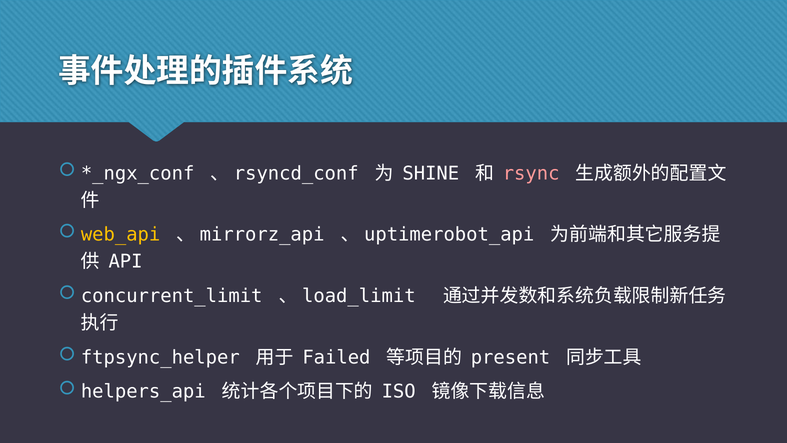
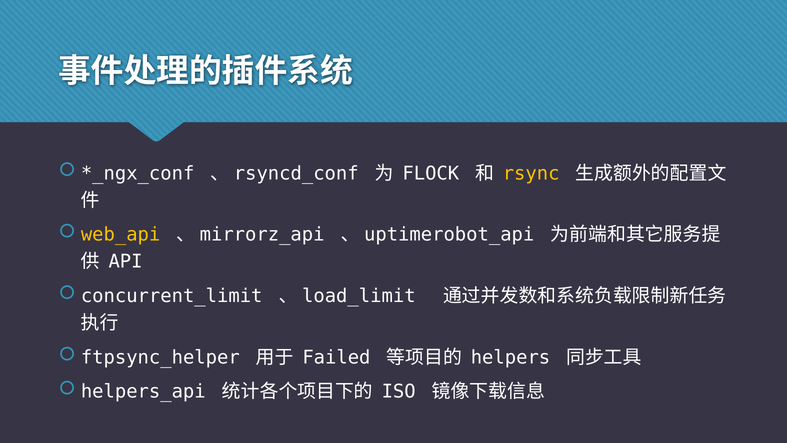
SHINE: SHINE -> FLOCK
rsync colour: pink -> yellow
present: present -> helpers
